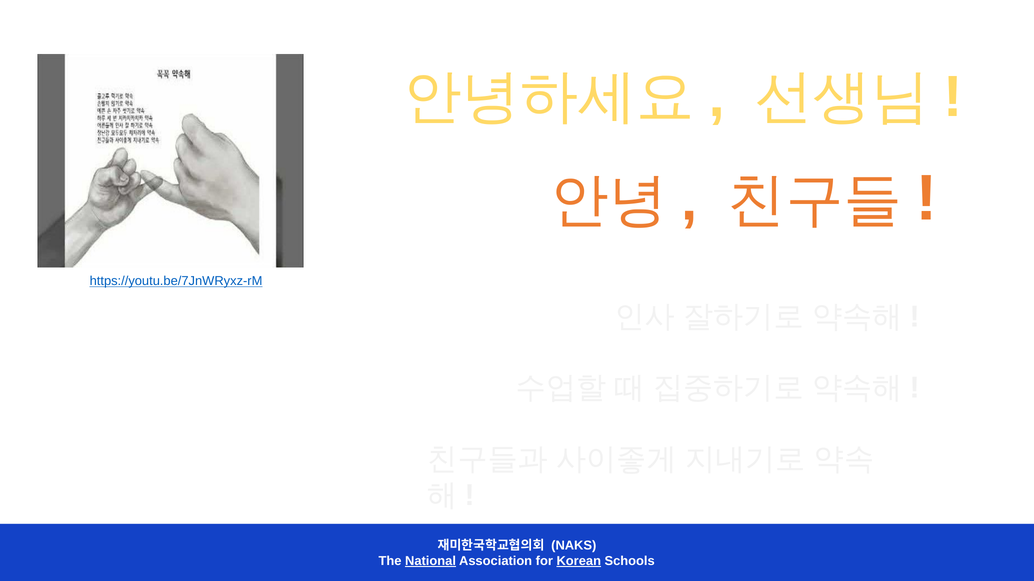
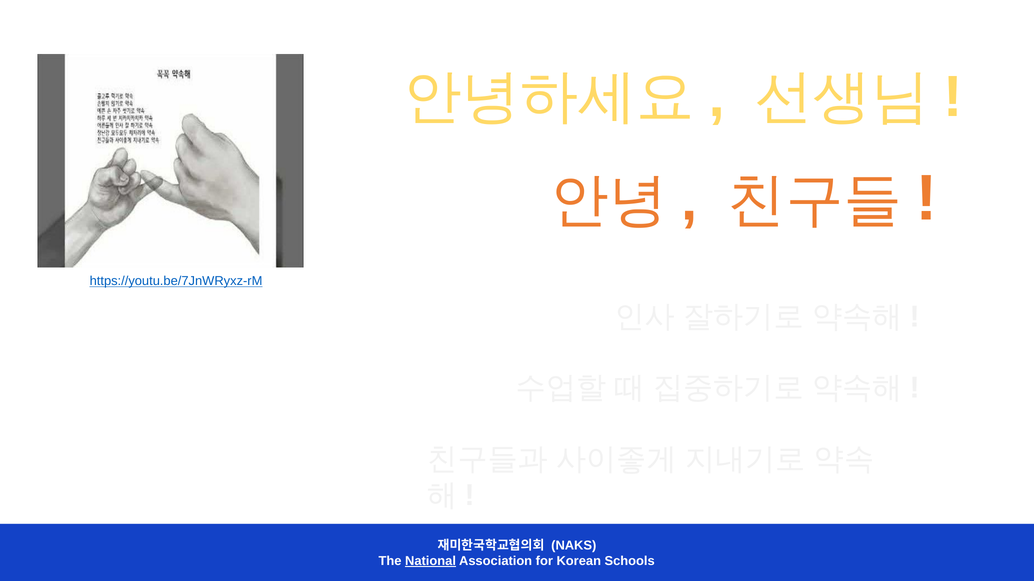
Korean underline: present -> none
